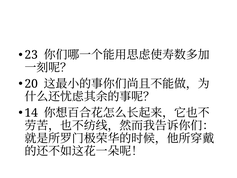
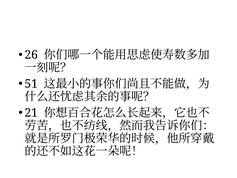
23: 23 -> 26
20: 20 -> 51
14: 14 -> 21
